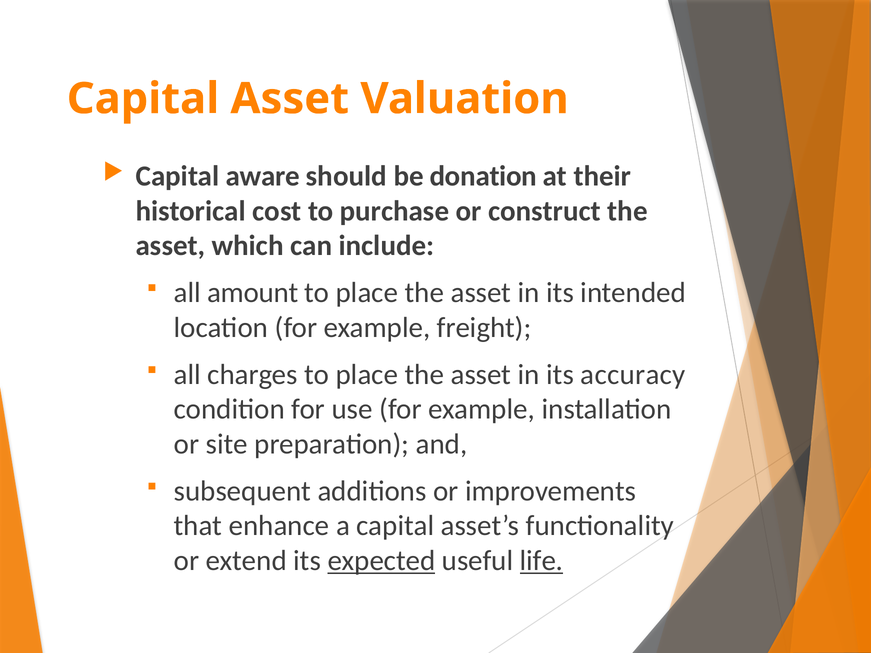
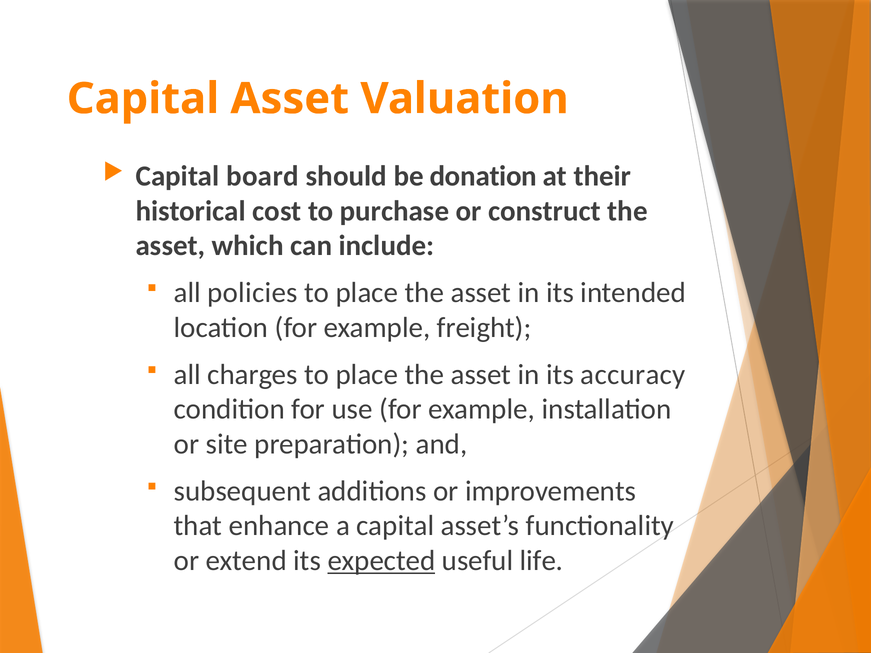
aware: aware -> board
amount: amount -> policies
life underline: present -> none
